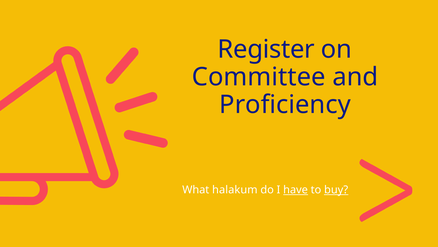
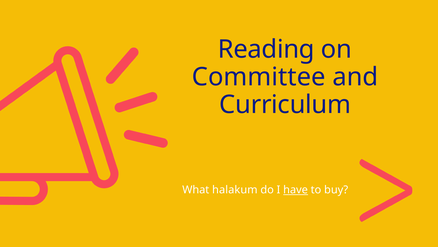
Register: Register -> Reading
Proficiency: Proficiency -> Curriculum
buy underline: present -> none
